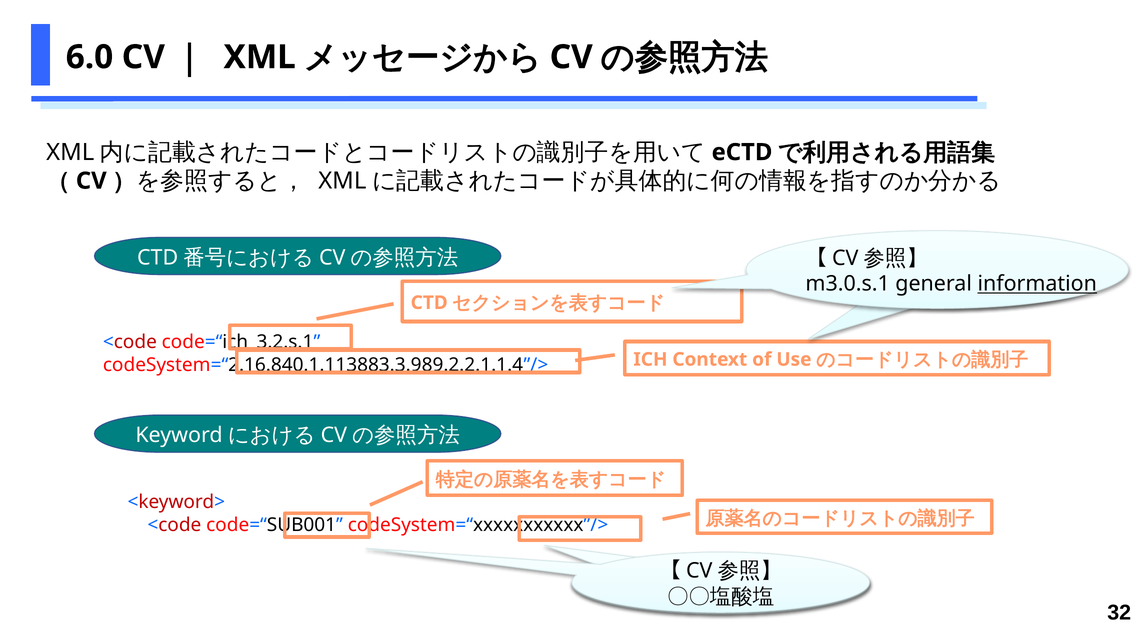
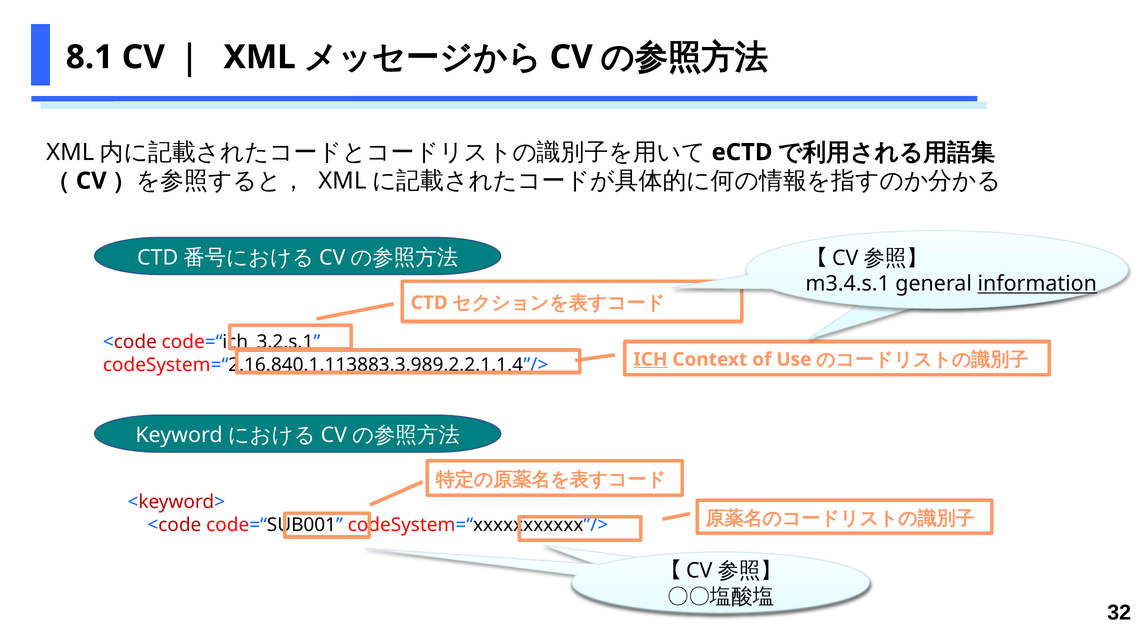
6.0: 6.0 -> 8.1
m3.0.s.1: m3.0.s.1 -> m3.4.s.1
ICH underline: none -> present
